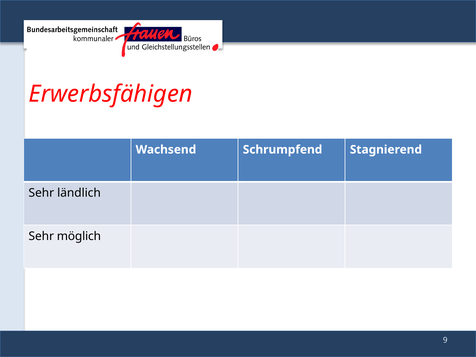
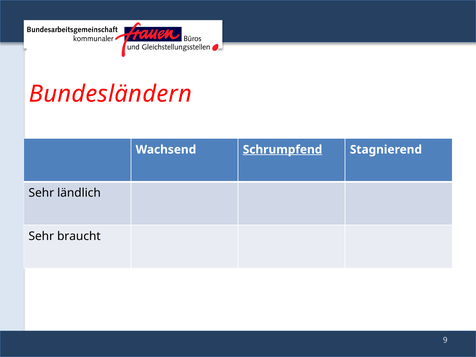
Erwerbsfähigen: Erwerbsfähigen -> Bundesländern
Schrumpfend underline: none -> present
möglich: möglich -> braucht
